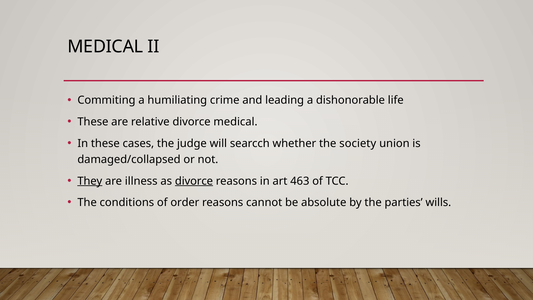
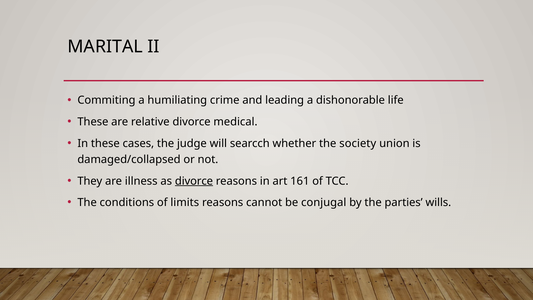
MEDICAL at (105, 47): MEDICAL -> MARITAL
They underline: present -> none
463: 463 -> 161
order: order -> limits
absolute: absolute -> conjugal
